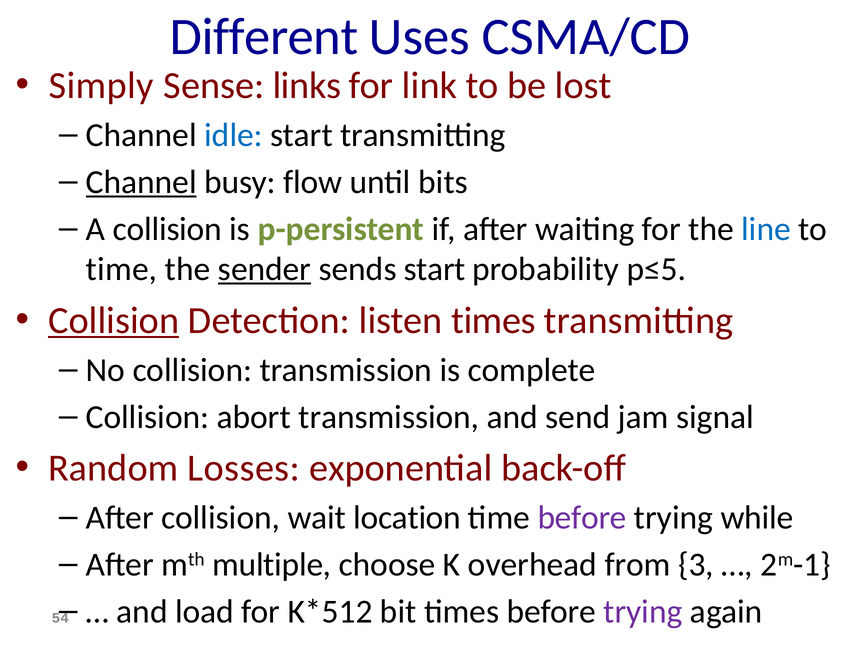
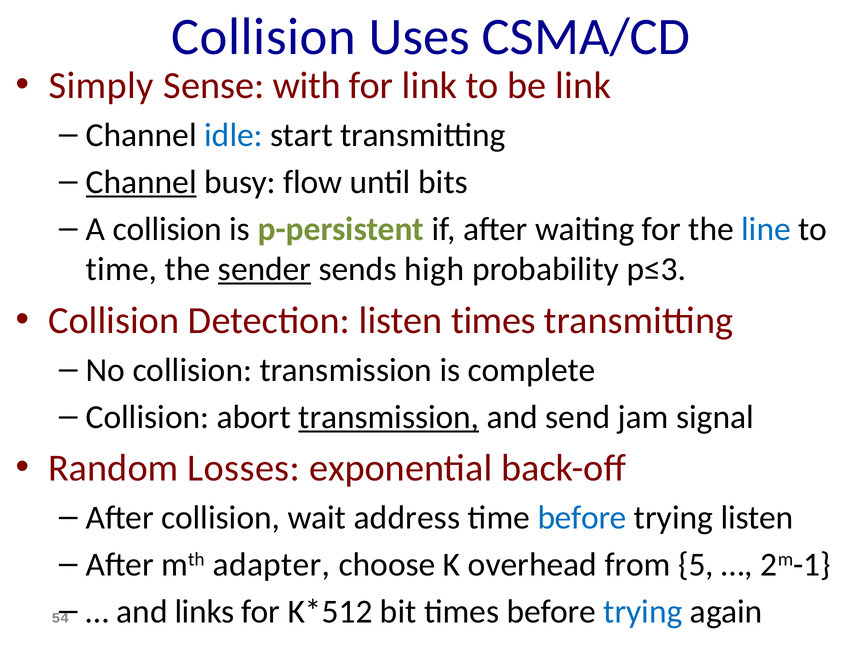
Different at (264, 37): Different -> Collision
links: links -> with
be lost: lost -> link
sends start: start -> high
p≤5: p≤5 -> p≤3
Collision at (114, 320) underline: present -> none
transmission at (389, 417) underline: none -> present
location: location -> address
before at (582, 517) colour: purple -> blue
trying while: while -> listen
multiple: multiple -> adapter
3: 3 -> 5
load: load -> links
trying at (643, 611) colour: purple -> blue
